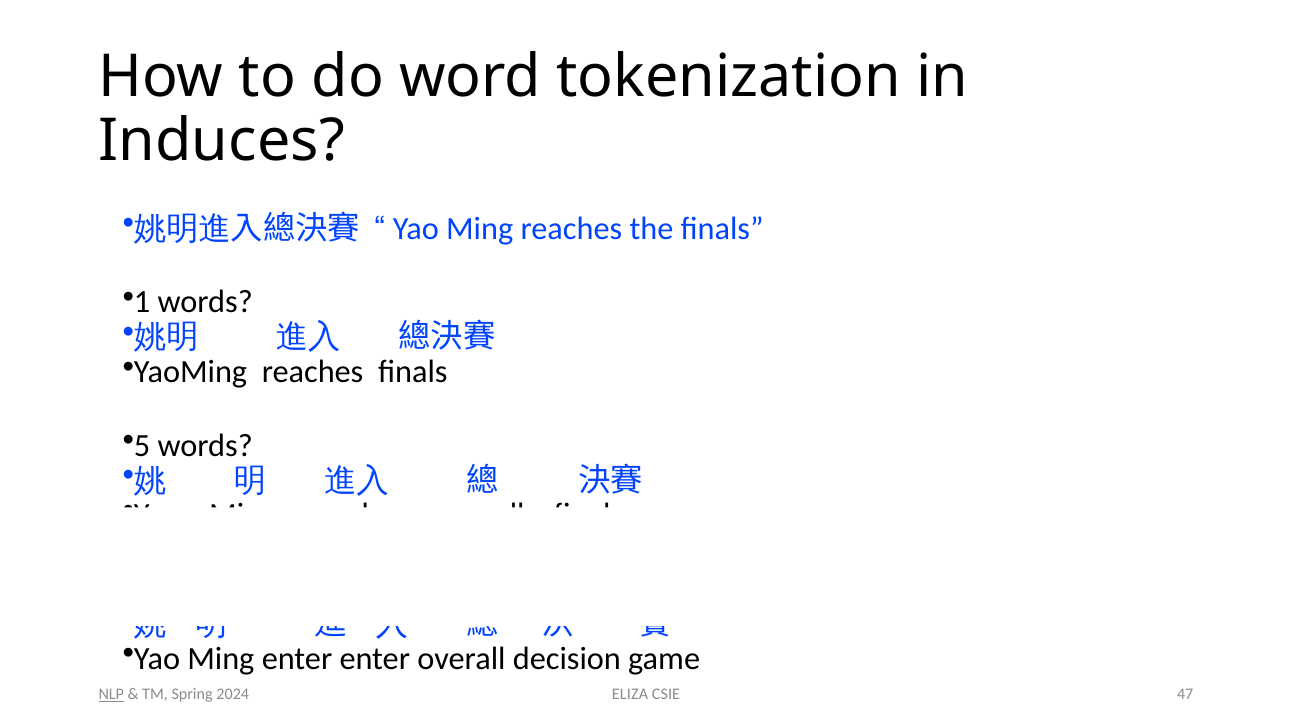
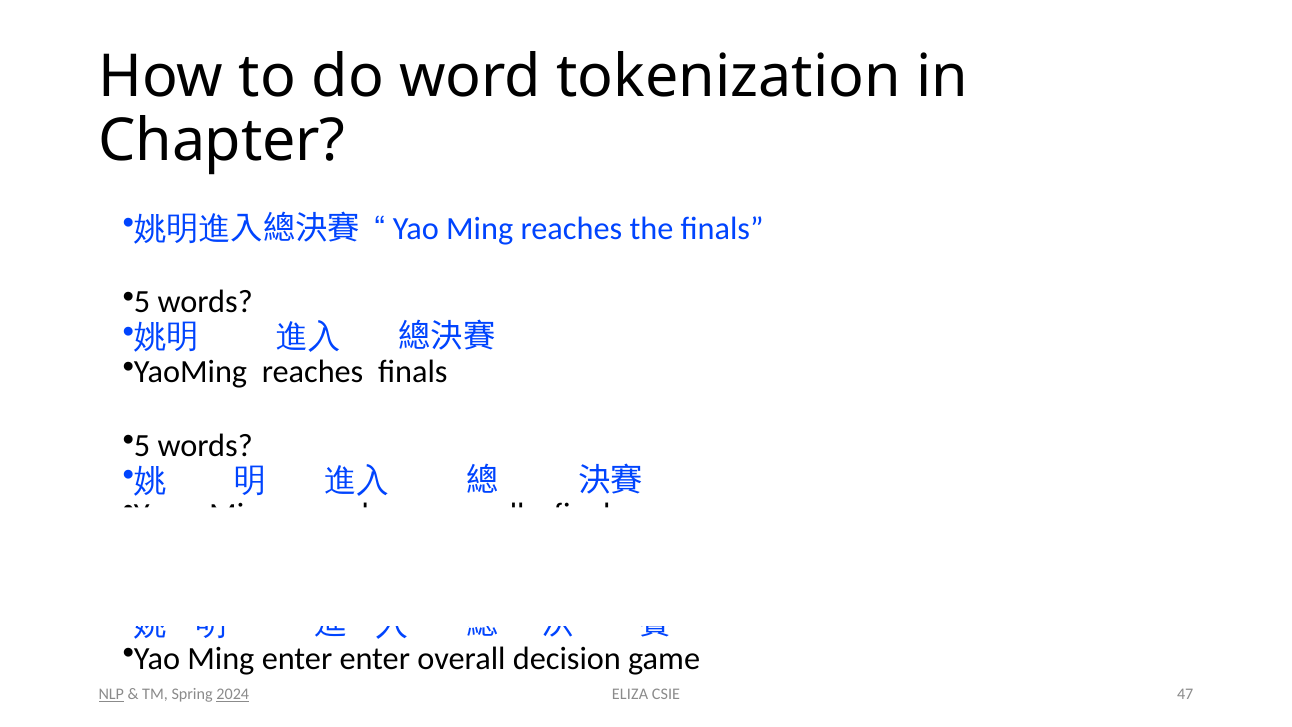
Induces: Induces -> Chapter
1 at (142, 302): 1 -> 5
2024 underline: none -> present
